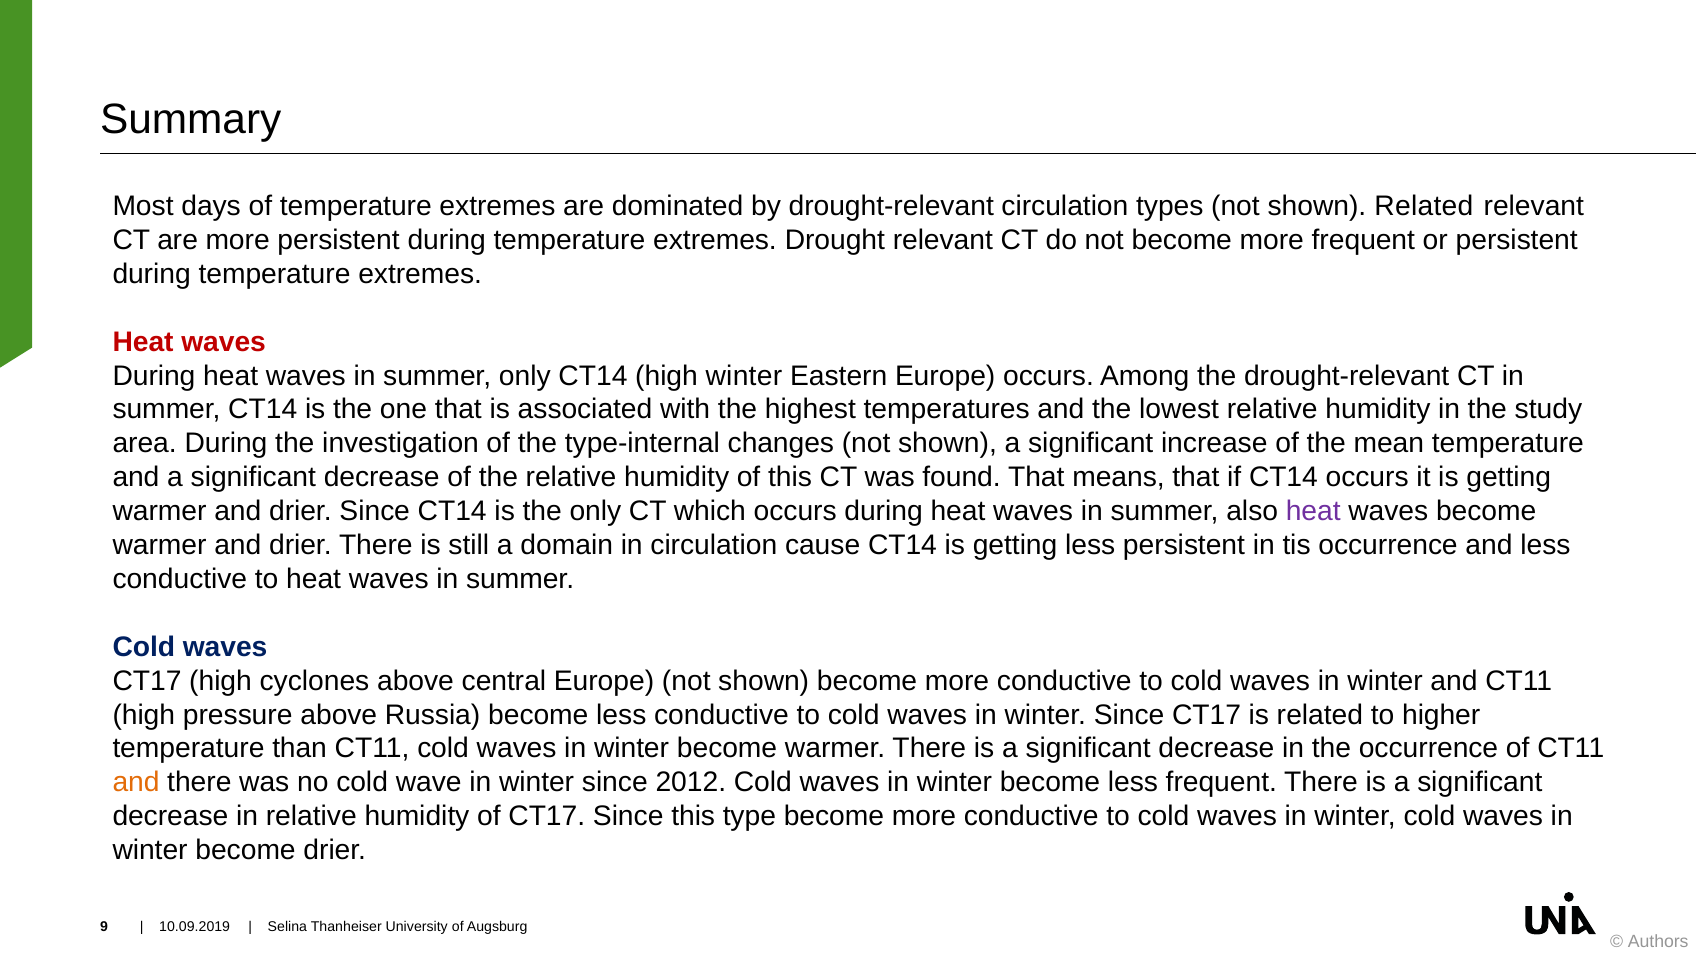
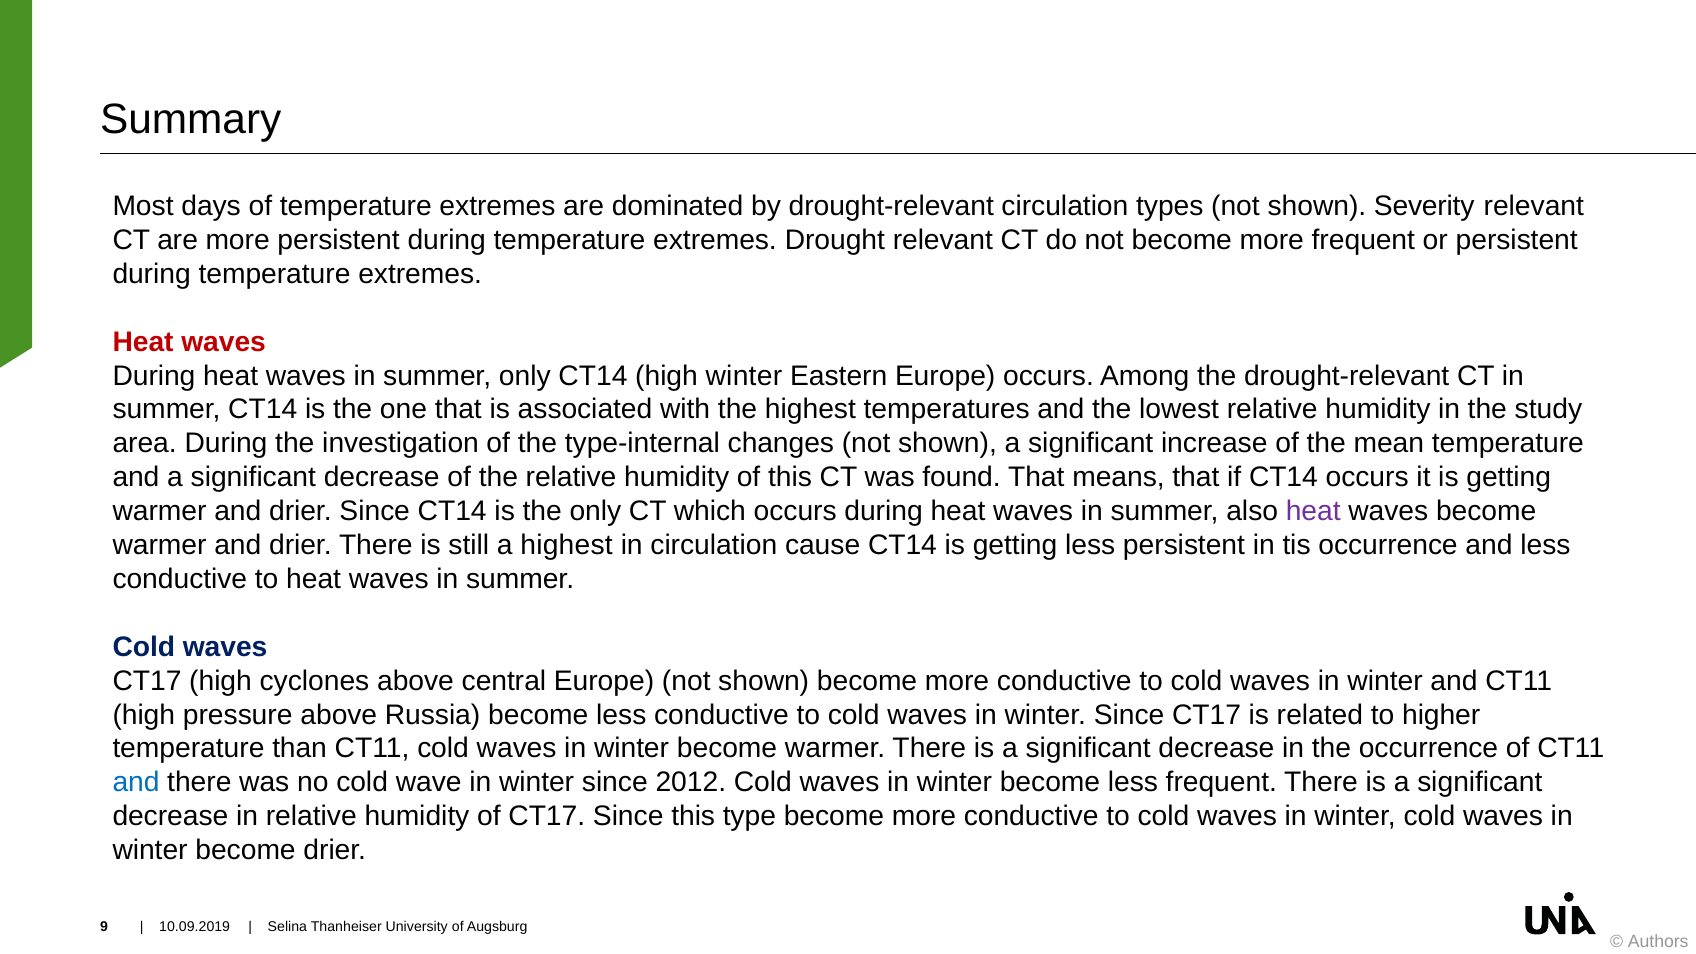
shown Related: Related -> Severity
a domain: domain -> highest
and at (136, 783) colour: orange -> blue
